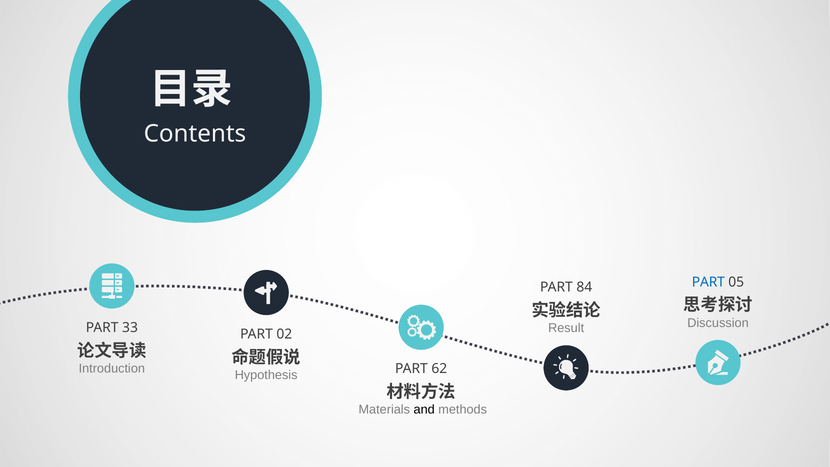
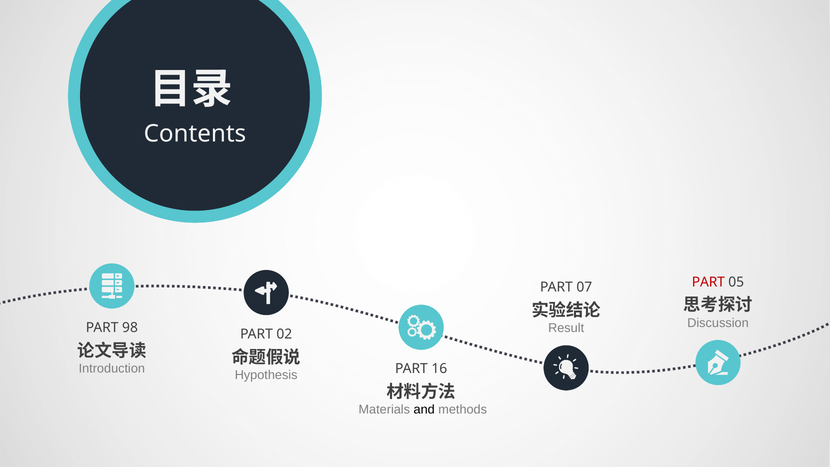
PART at (708, 282) colour: blue -> red
84: 84 -> 07
33: 33 -> 98
62: 62 -> 16
